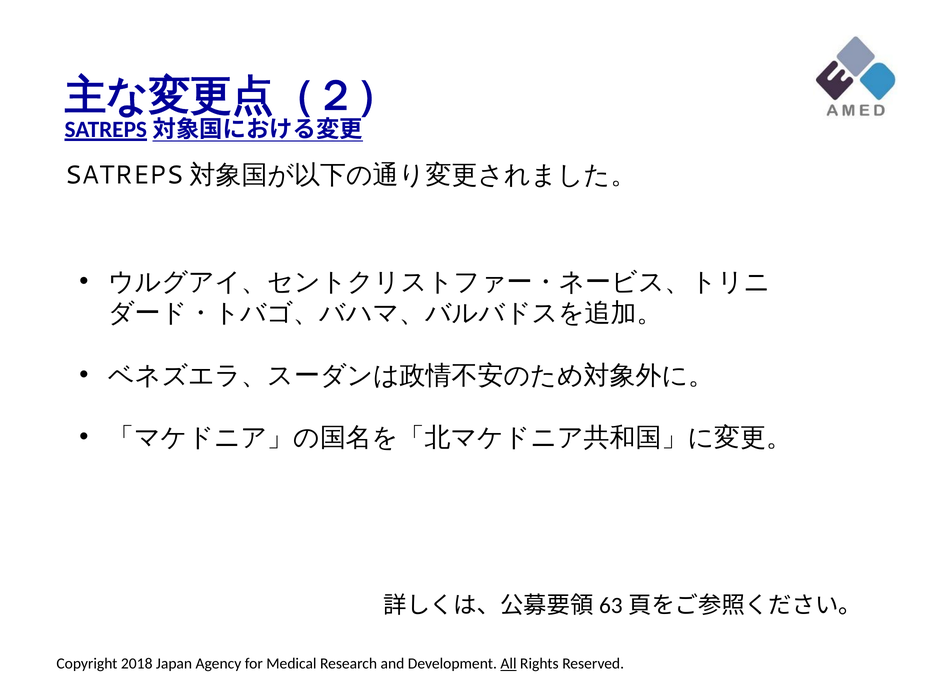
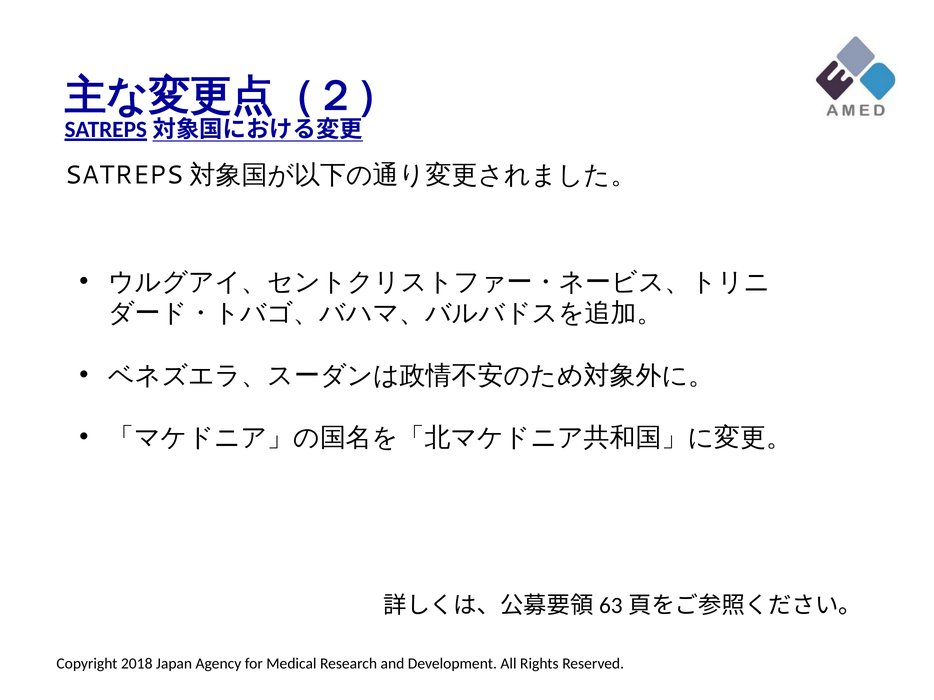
All at (509, 664) underline: present -> none
